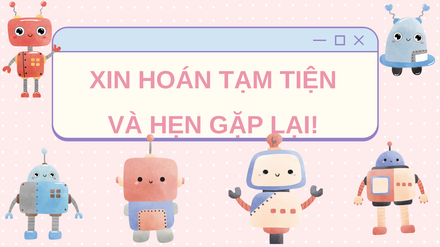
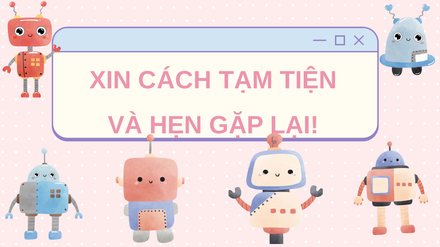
HOÁN: HOÁN -> CÁCH
